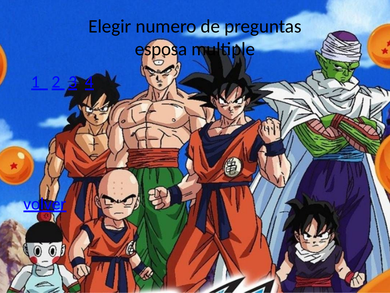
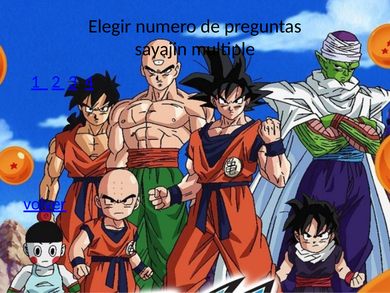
esposa: esposa -> sayajin
